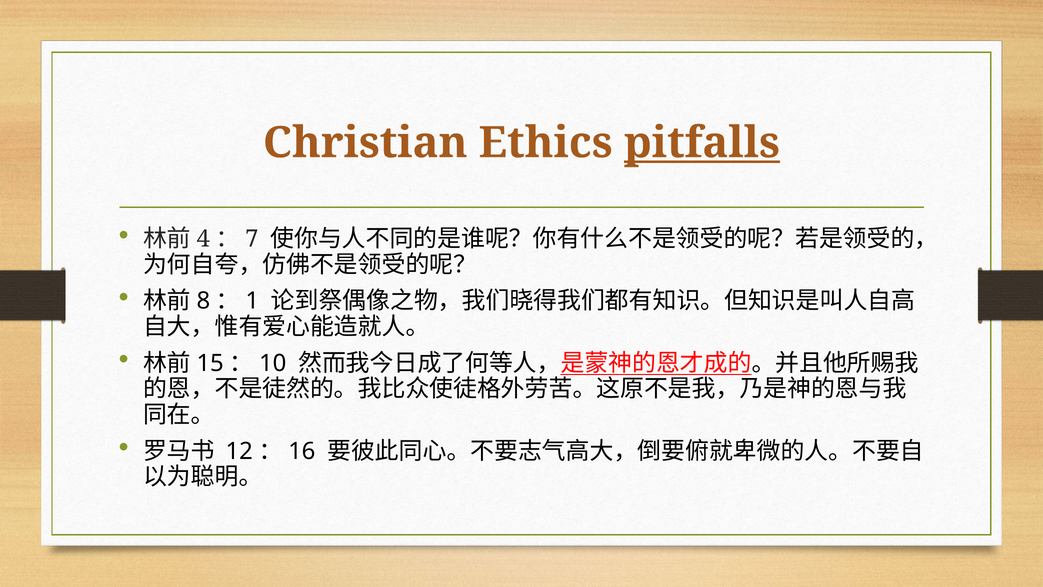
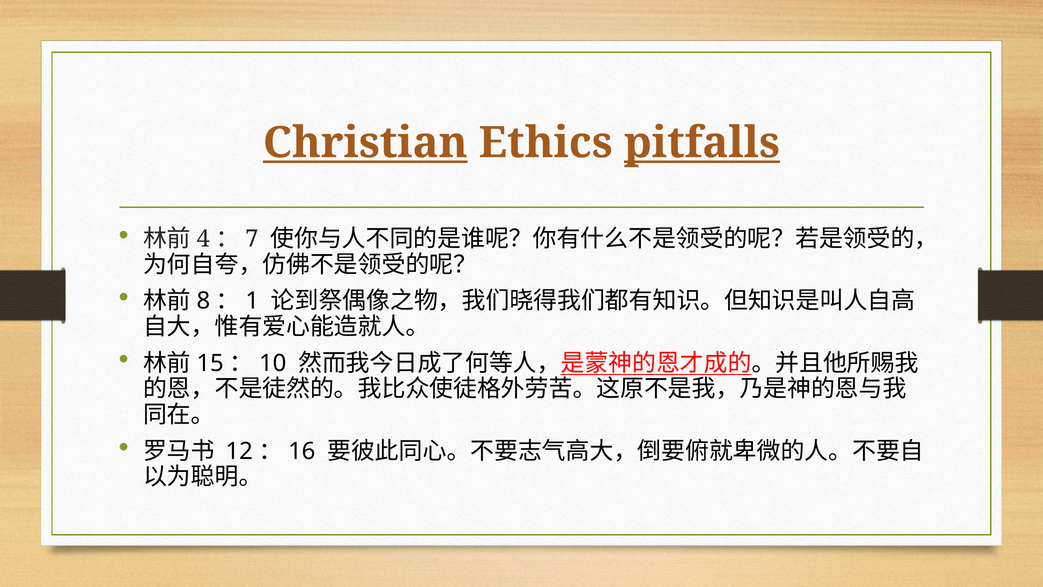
Christian underline: none -> present
